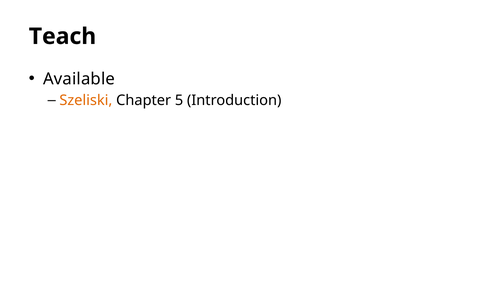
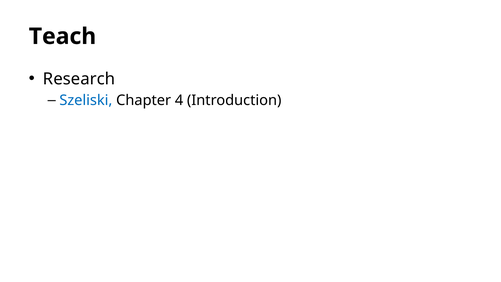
Available: Available -> Research
Szeliski colour: orange -> blue
5: 5 -> 4
